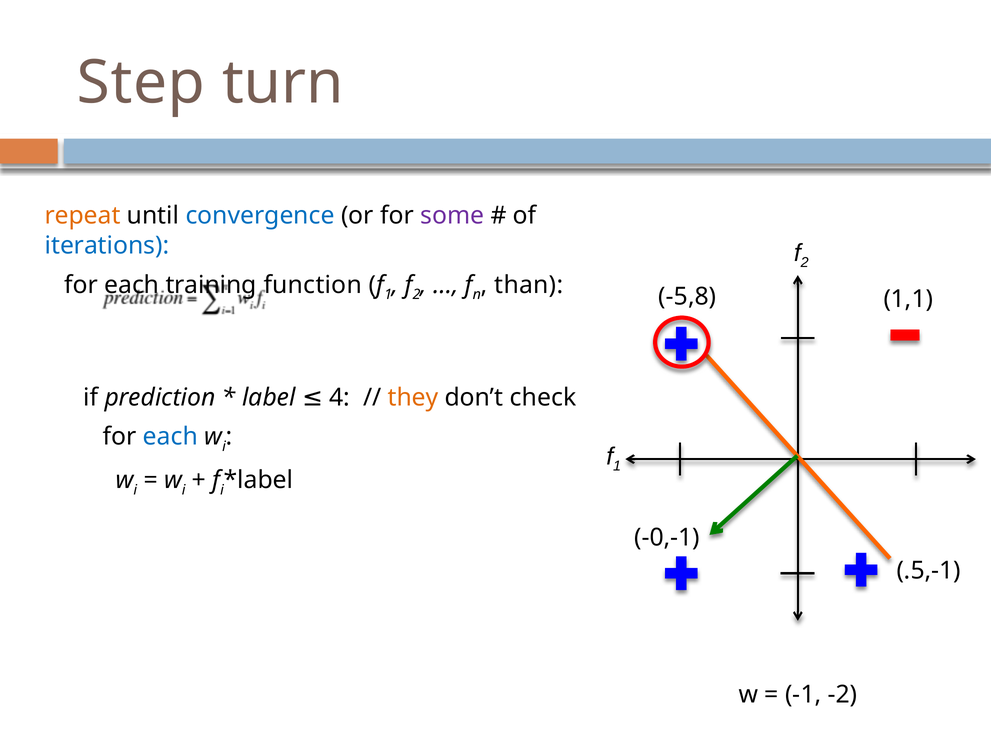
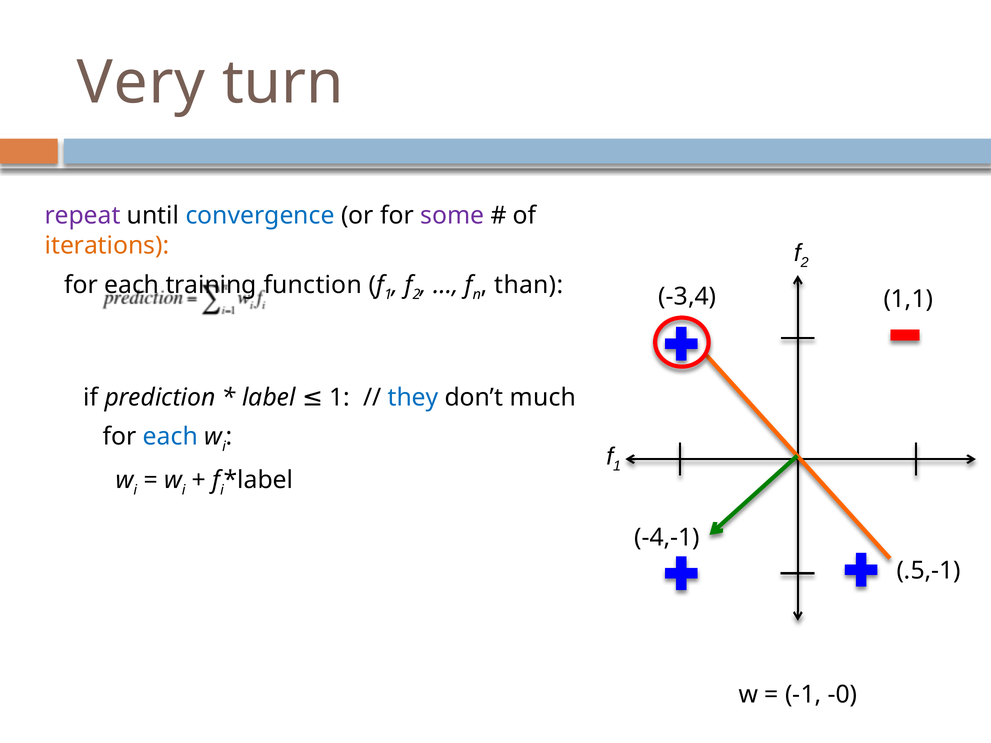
Step: Step -> Very
repeat colour: orange -> purple
iterations colour: blue -> orange
-5,8: -5,8 -> -3,4
label 4: 4 -> 1
they colour: orange -> blue
check: check -> much
-0,-1: -0,-1 -> -4,-1
-2: -2 -> -0
